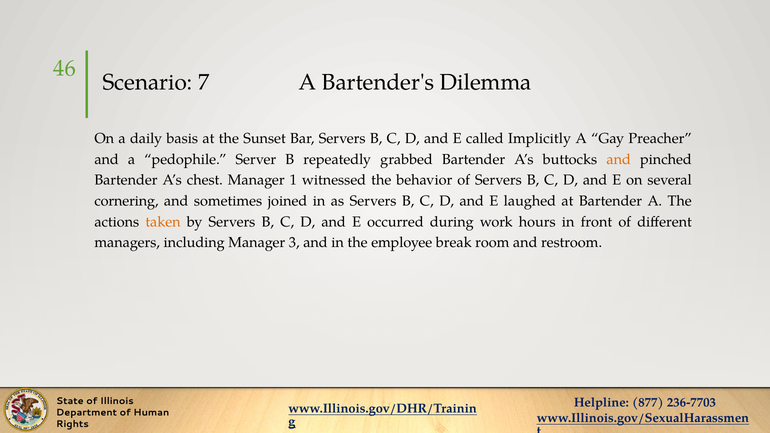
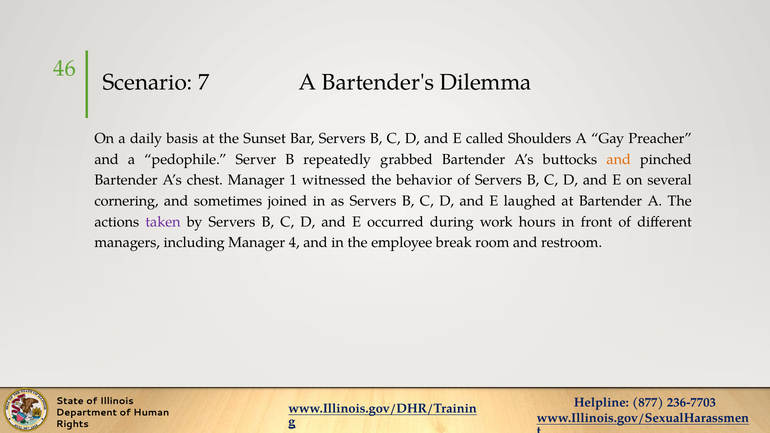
Implicitly: Implicitly -> Shoulders
taken colour: orange -> purple
3: 3 -> 4
